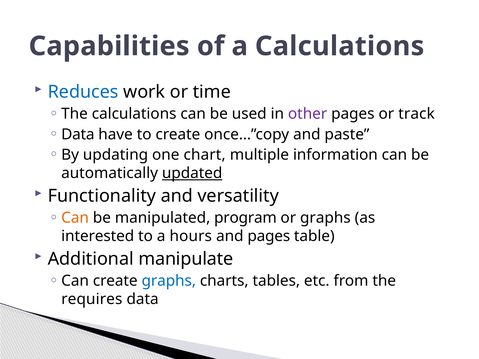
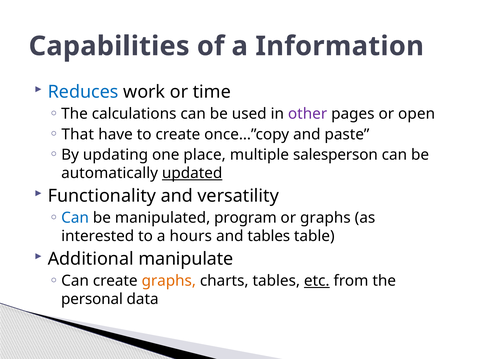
a Calculations: Calculations -> Information
track: track -> open
Data at (78, 134): Data -> That
chart: chart -> place
information: information -> salesperson
Can at (75, 218) colour: orange -> blue
and pages: pages -> tables
graphs at (169, 281) colour: blue -> orange
etc underline: none -> present
requires: requires -> personal
